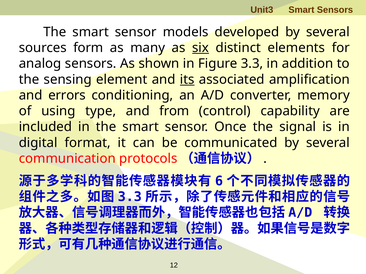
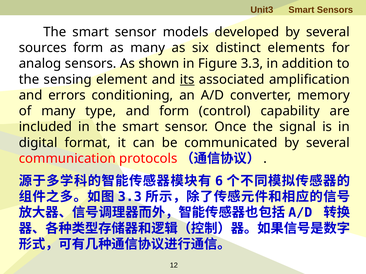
six underline: present -> none
of using: using -> many
and from: from -> form
